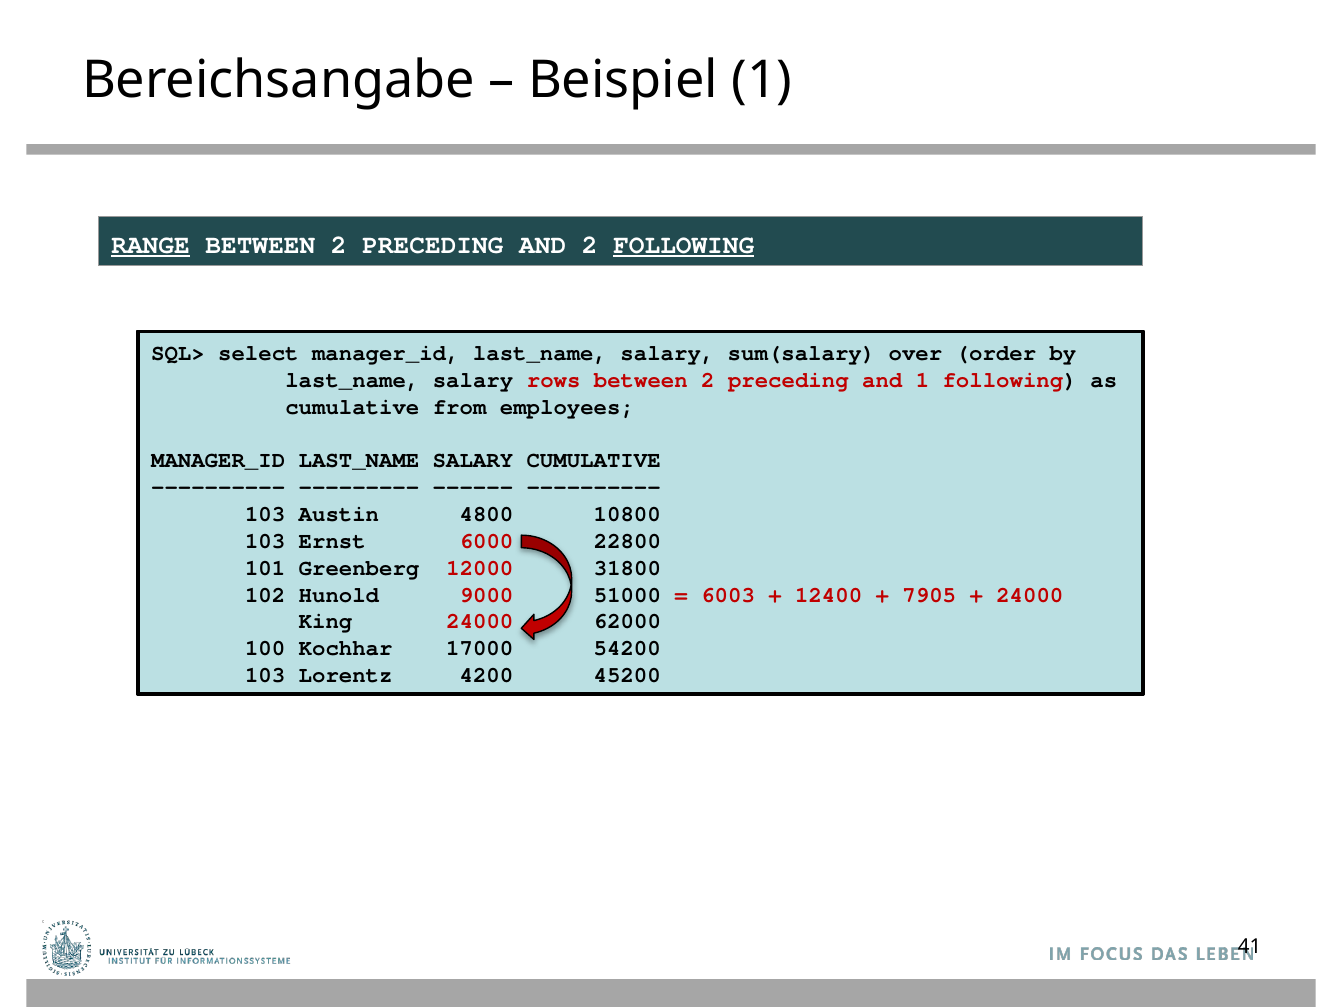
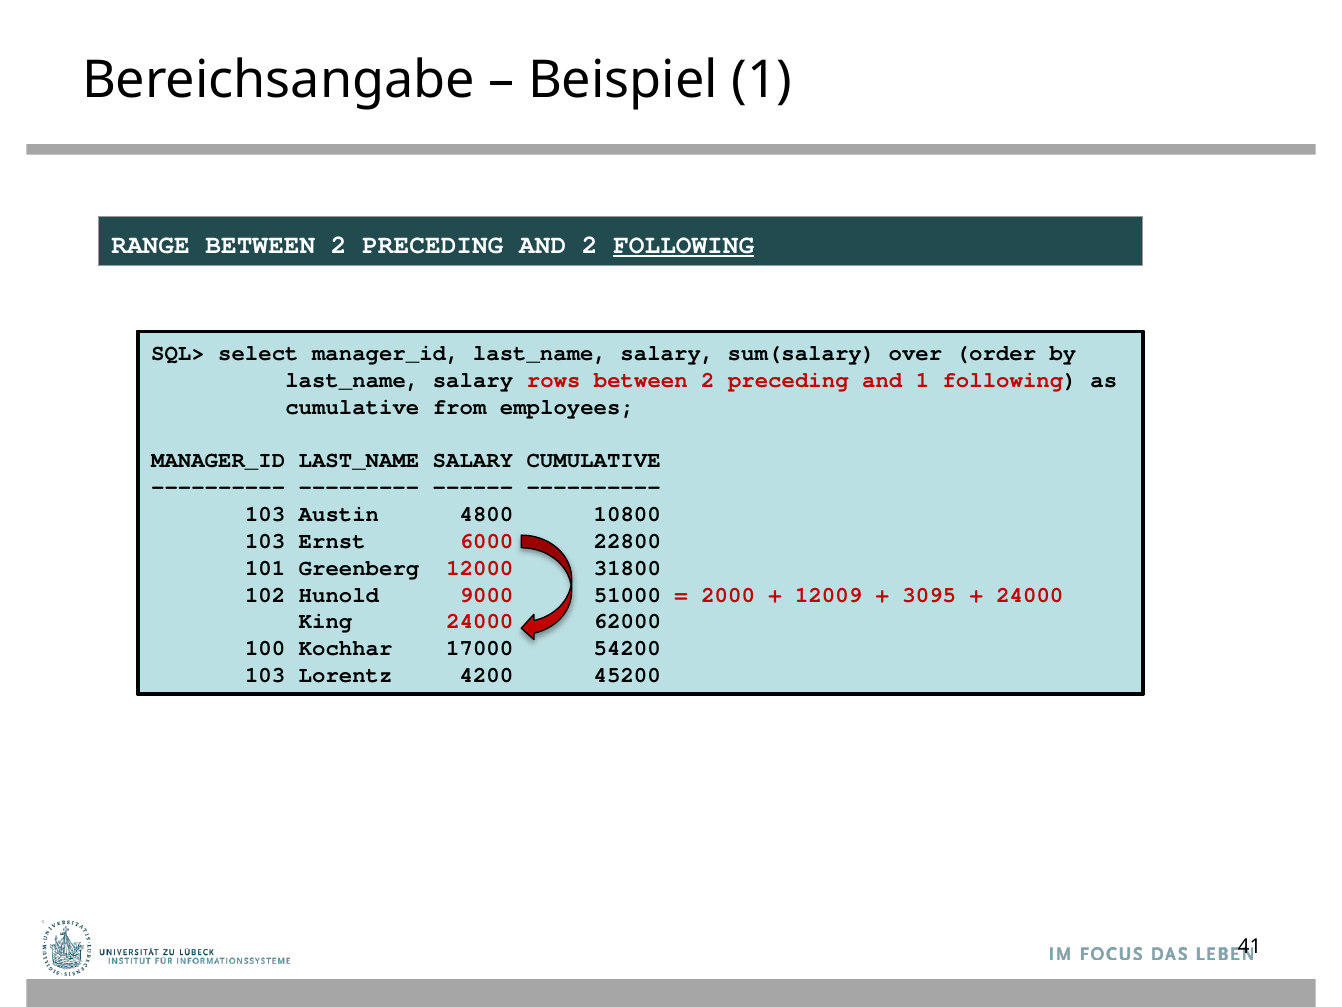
RANGE underline: present -> none
6003: 6003 -> 2000
12400: 12400 -> 12009
7905: 7905 -> 3095
